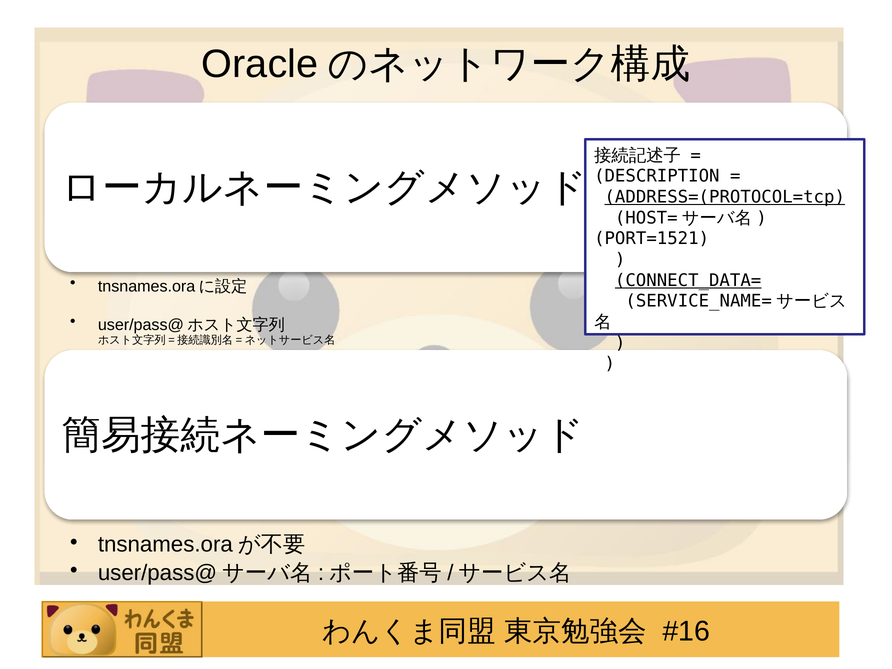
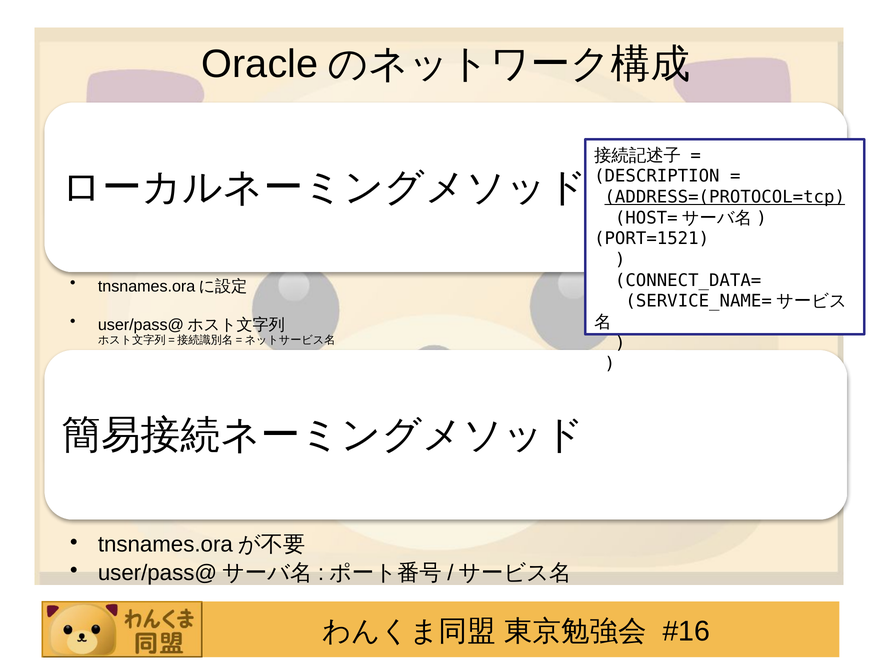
CONNECT_DATA= underline: present -> none
